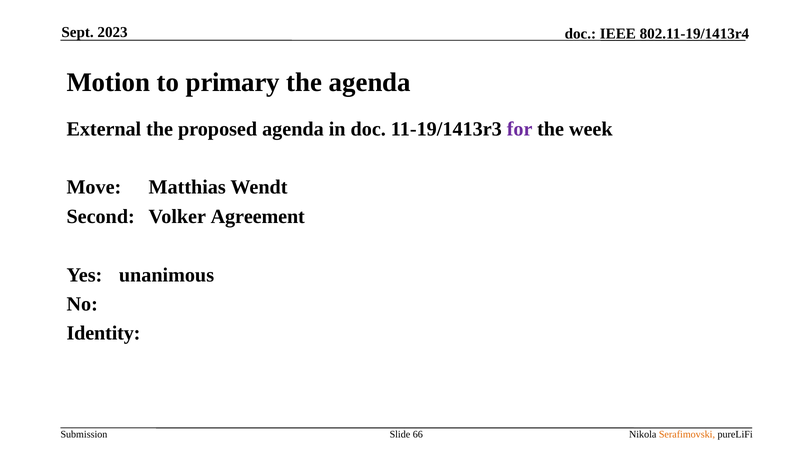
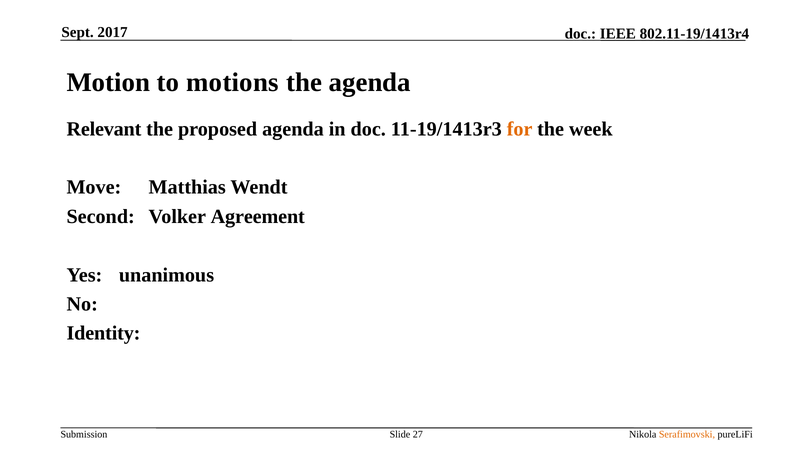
2023: 2023 -> 2017
primary: primary -> motions
External: External -> Relevant
for colour: purple -> orange
66: 66 -> 27
